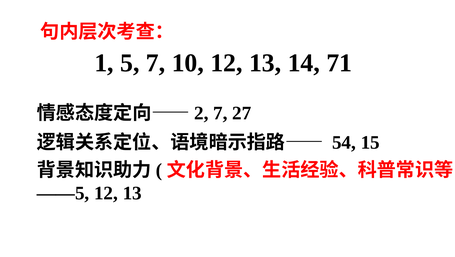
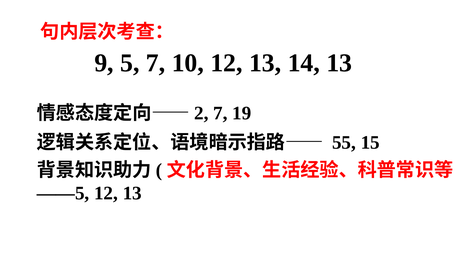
1: 1 -> 9
14 71: 71 -> 13
27: 27 -> 19
54: 54 -> 55
